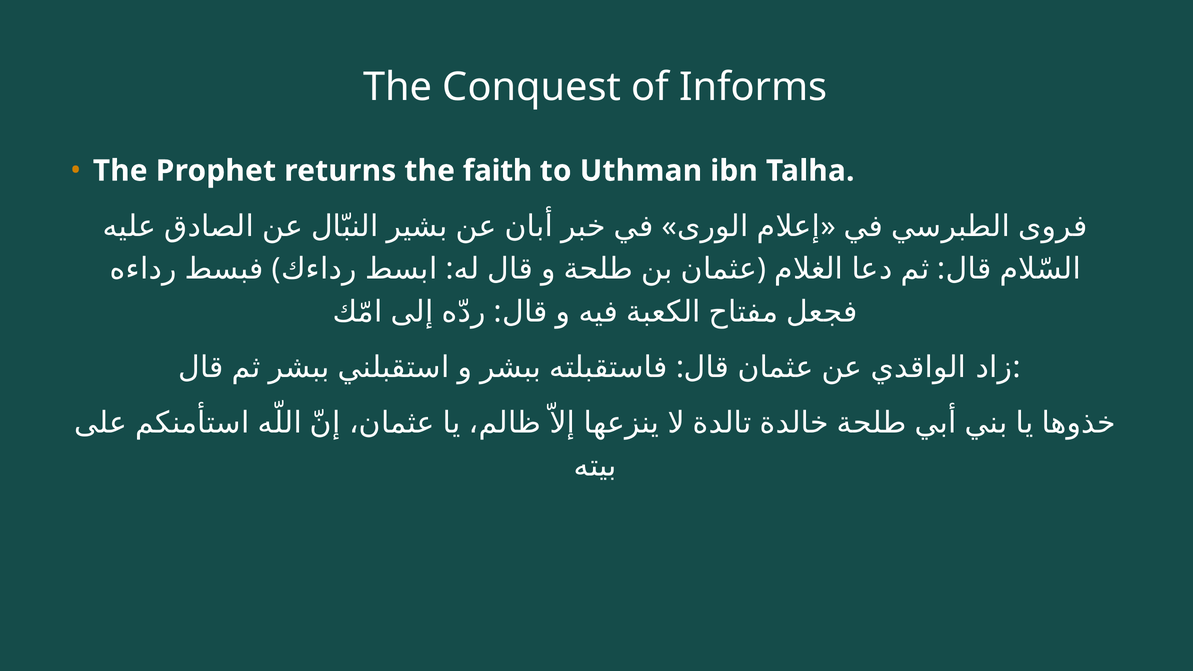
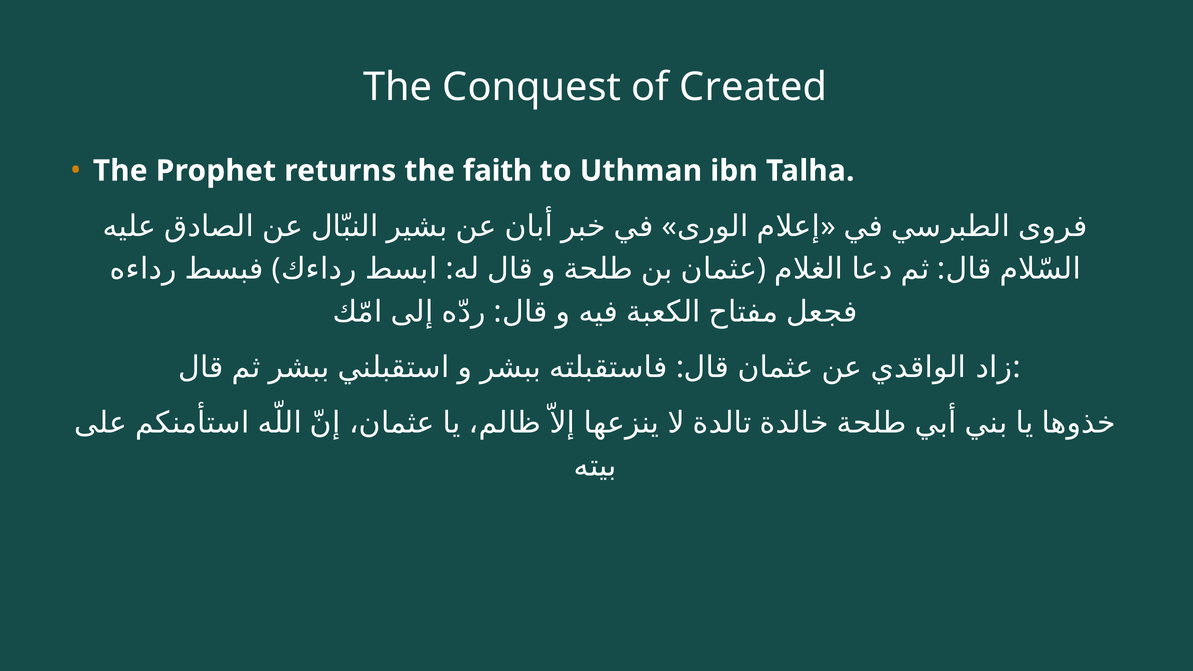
Informs: Informs -> Created
